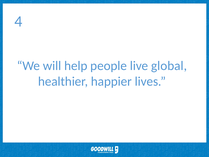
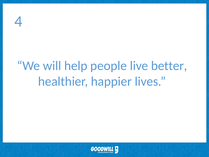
global: global -> better
